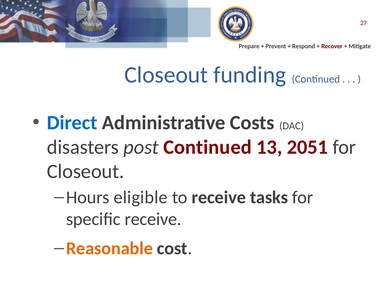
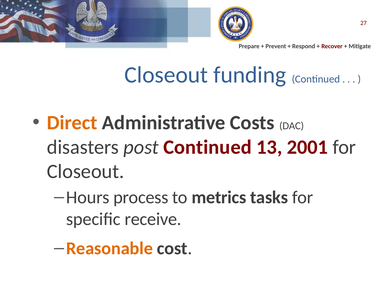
Direct colour: blue -> orange
2051: 2051 -> 2001
eligible: eligible -> process
to receive: receive -> metrics
